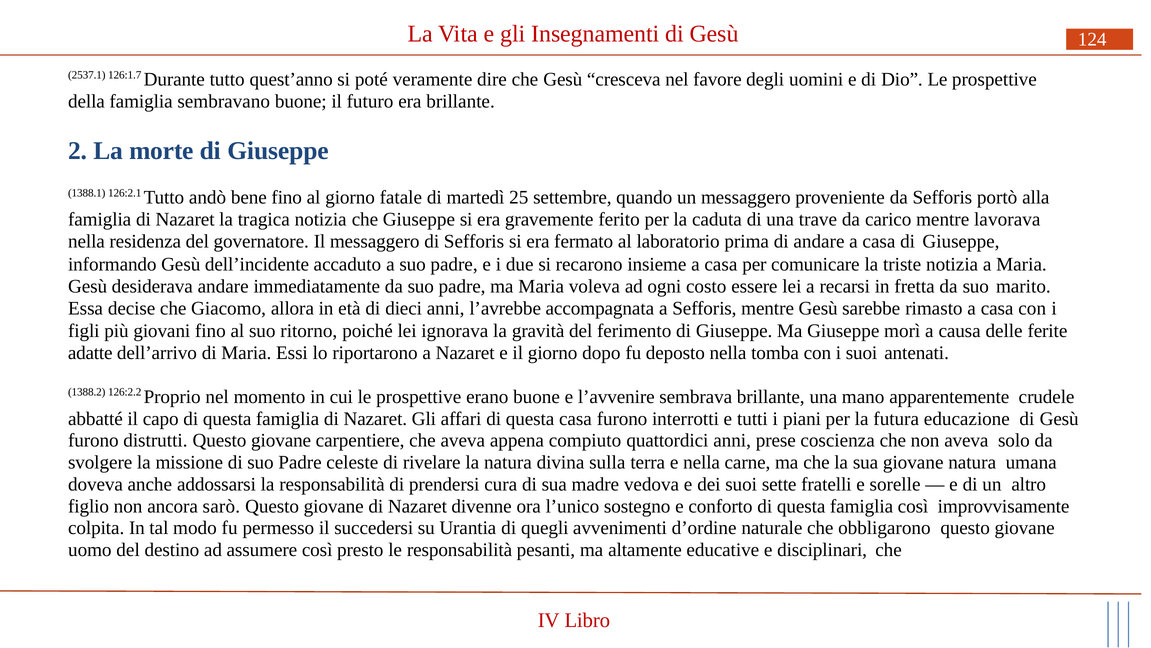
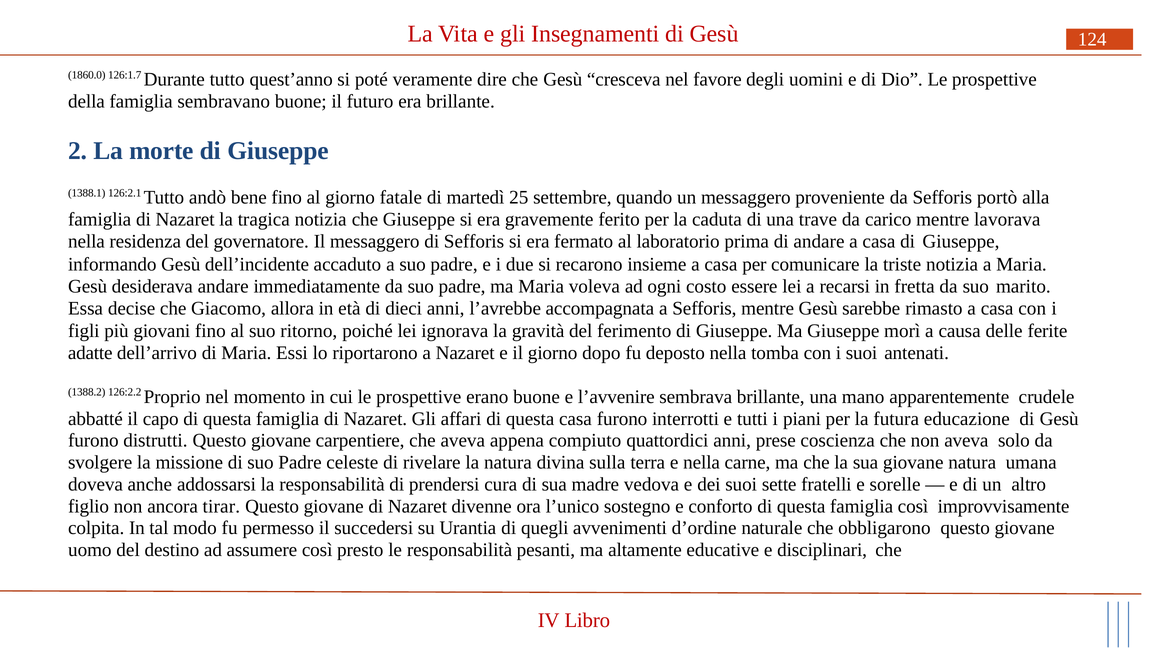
2537.1: 2537.1 -> 1860.0
sarò: sarò -> tirar
